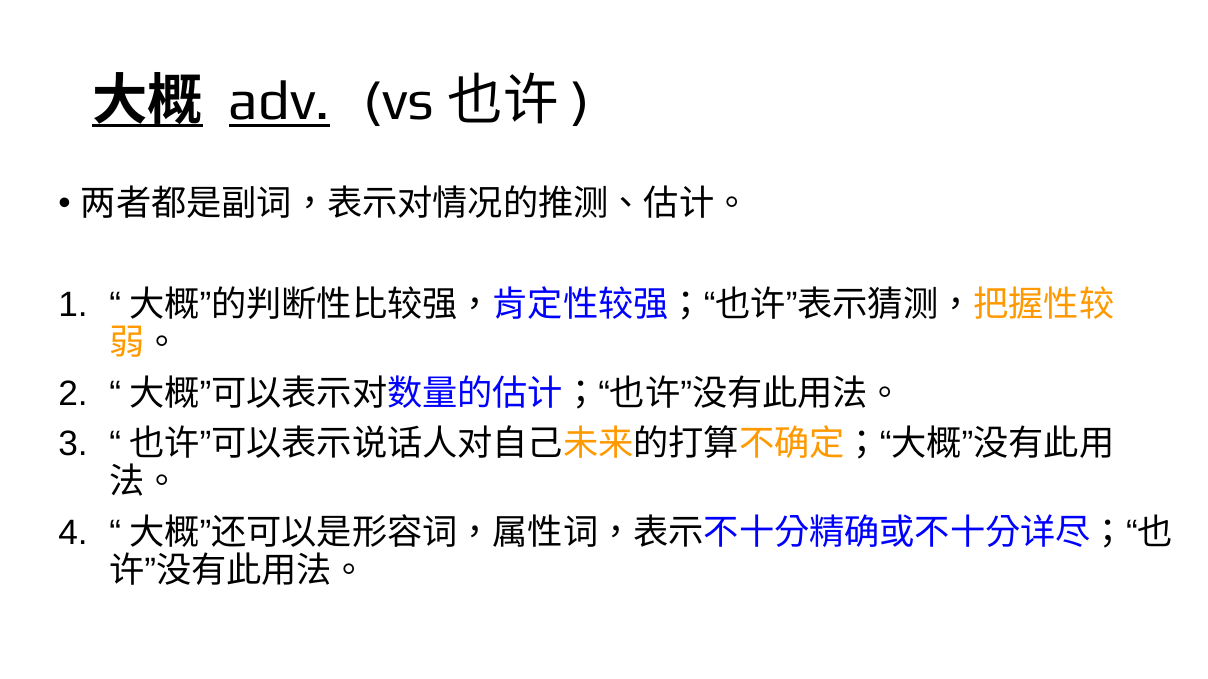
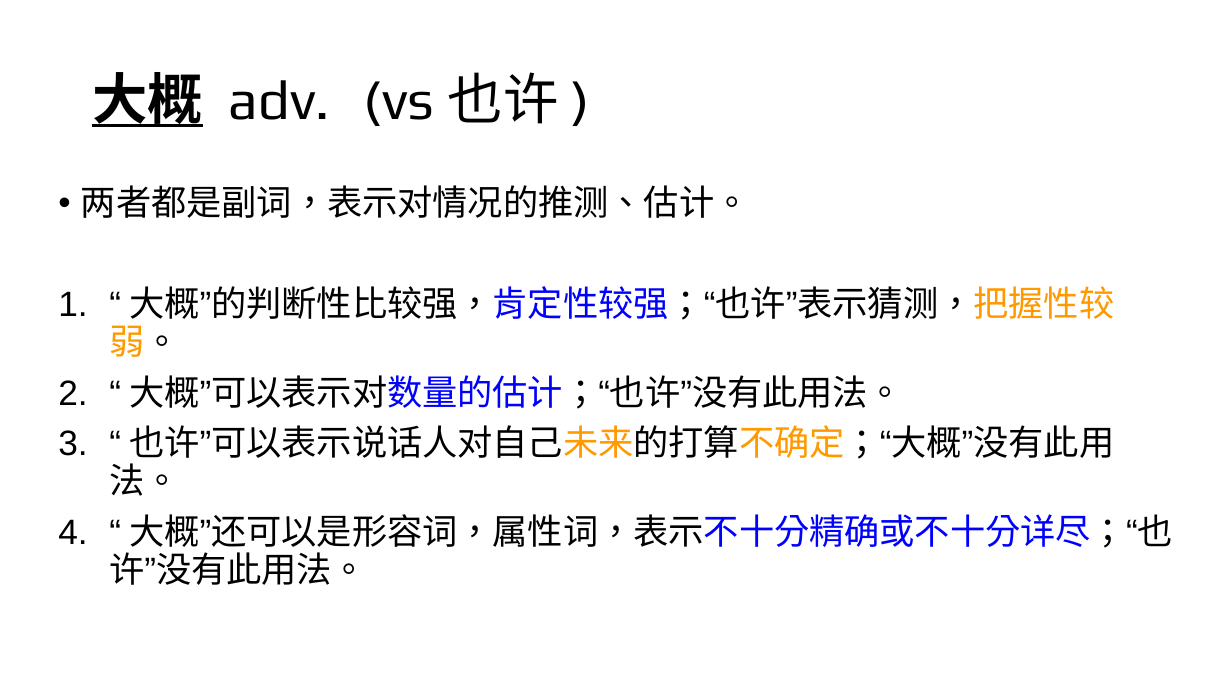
adv underline: present -> none
